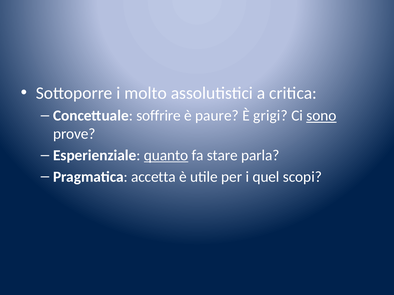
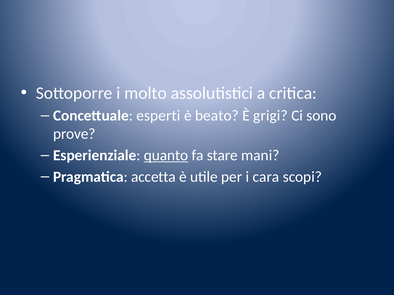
soffrire: soffrire -> esperti
paure: paure -> beato
sono underline: present -> none
parla: parla -> mani
quel: quel -> cara
